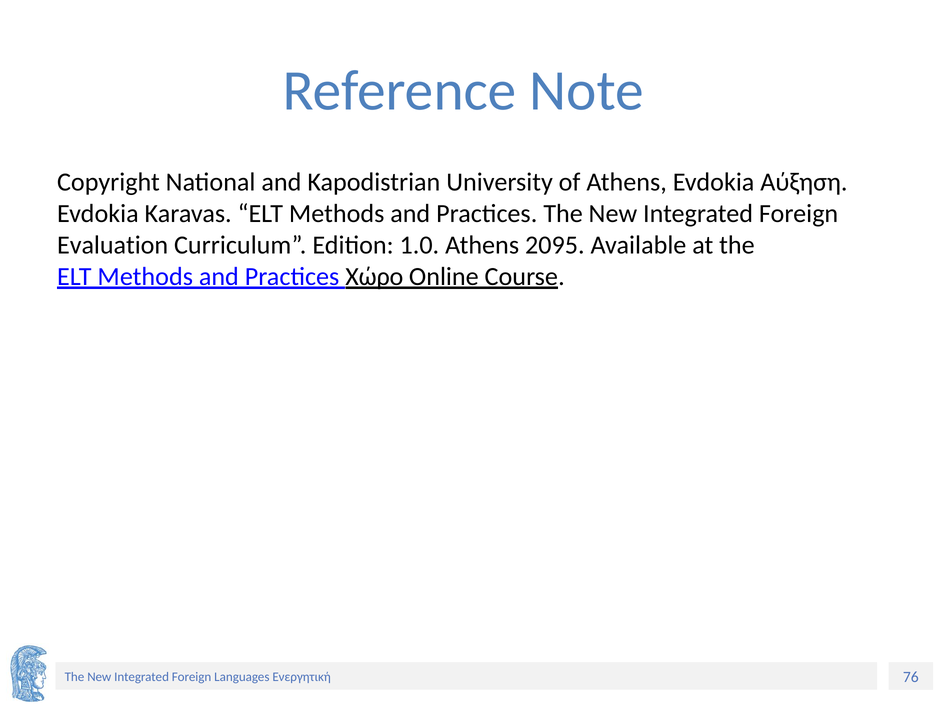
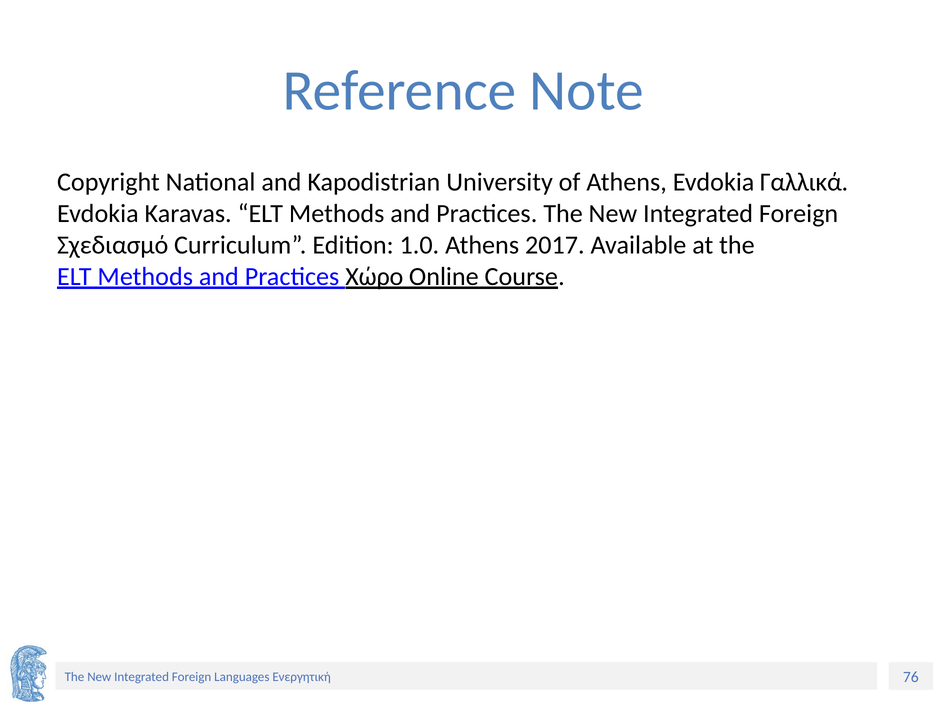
Αύξηση: Αύξηση -> Γαλλικά
Evaluation: Evaluation -> Σχεδιασμό
2095: 2095 -> 2017
